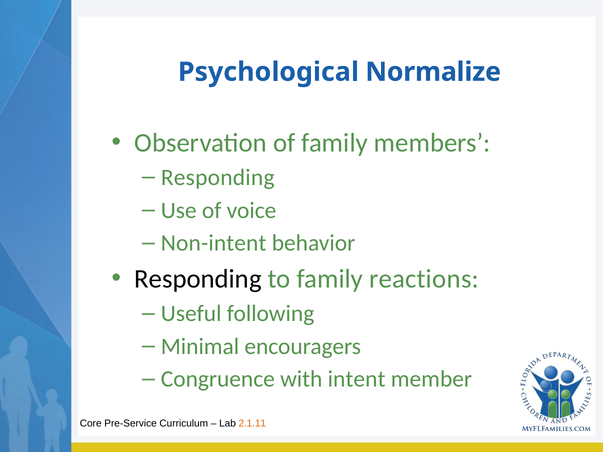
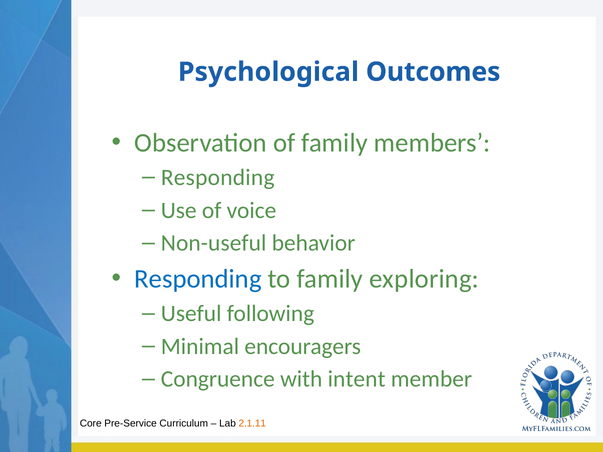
Normalize: Normalize -> Outcomes
Non-intent: Non-intent -> Non-useful
Responding at (198, 279) colour: black -> blue
reactions: reactions -> exploring
